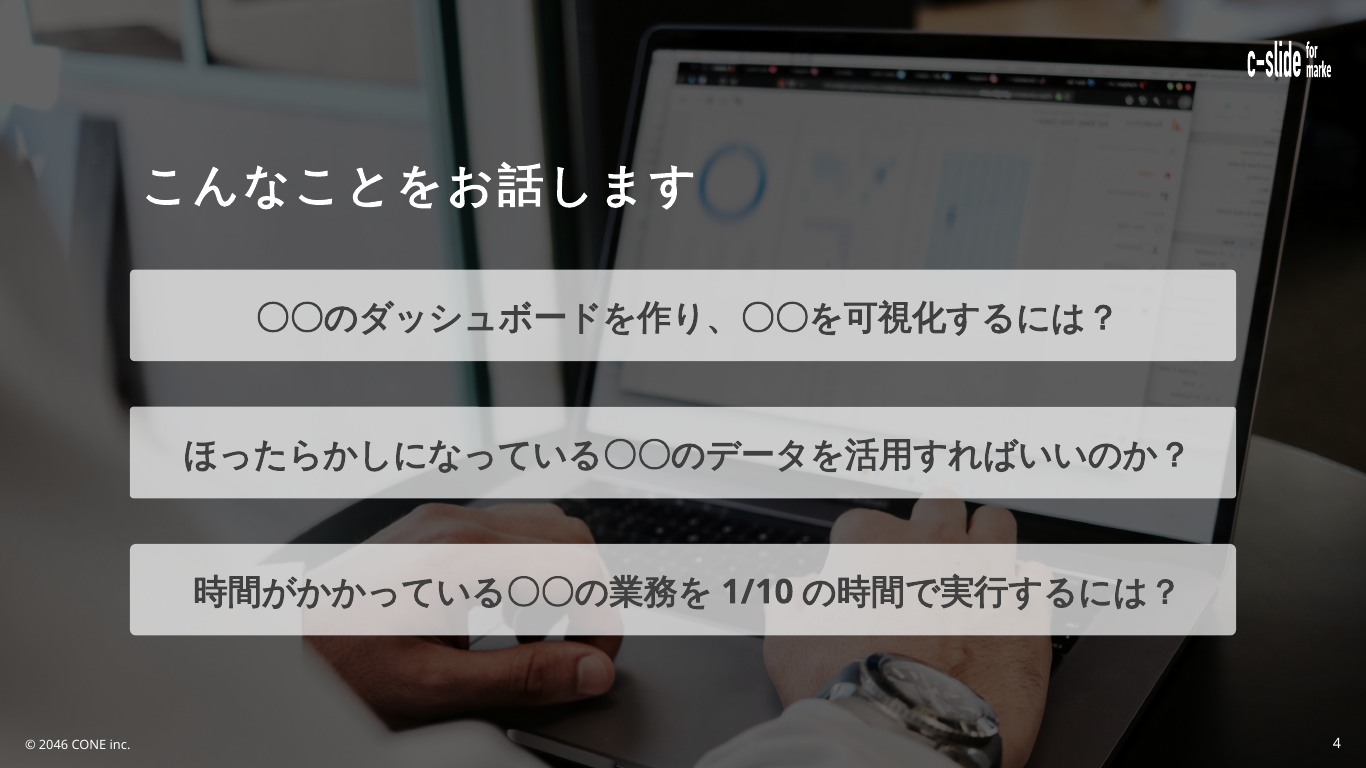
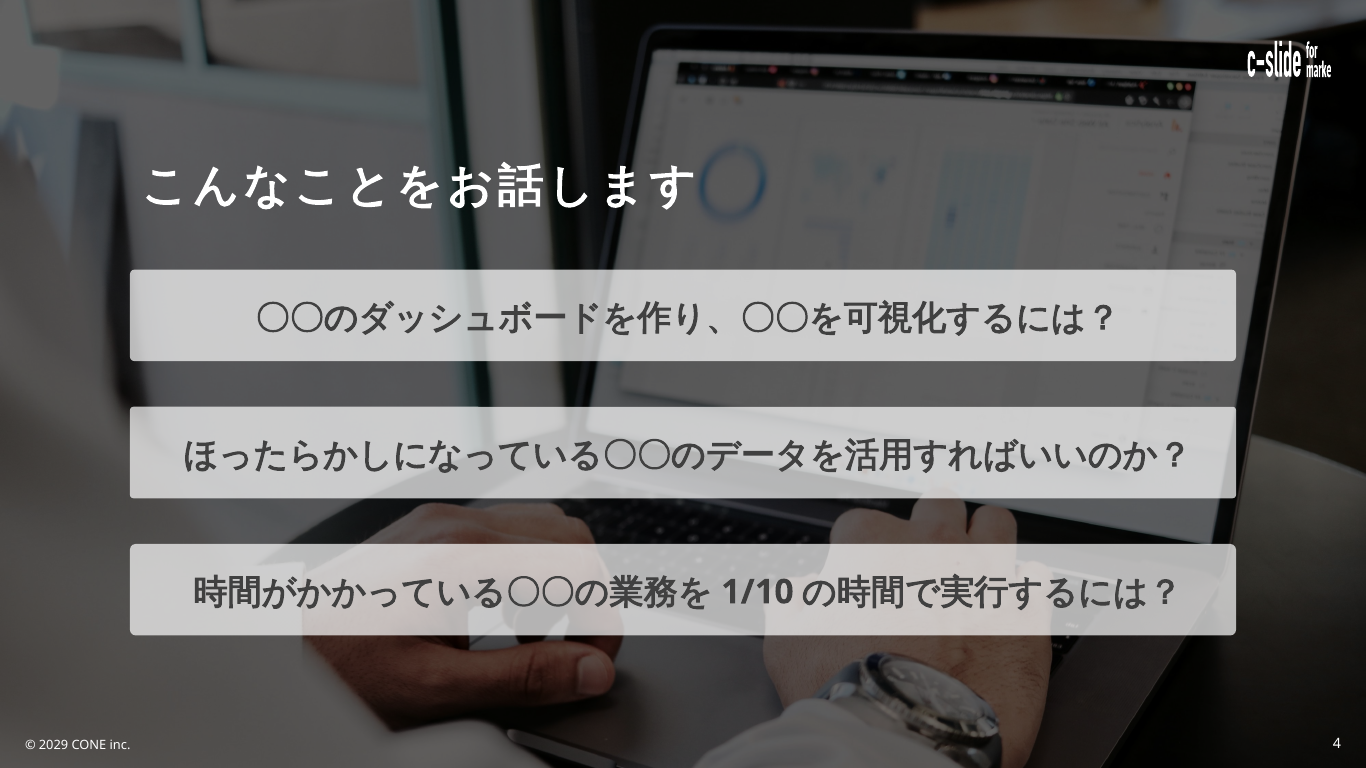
2046: 2046 -> 2029
